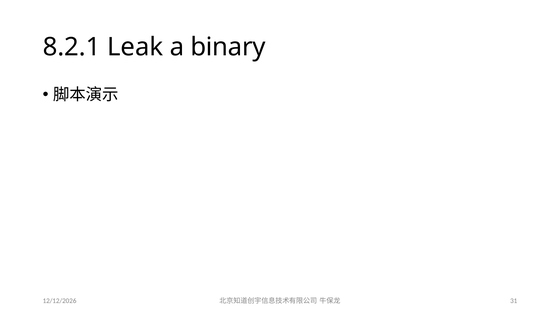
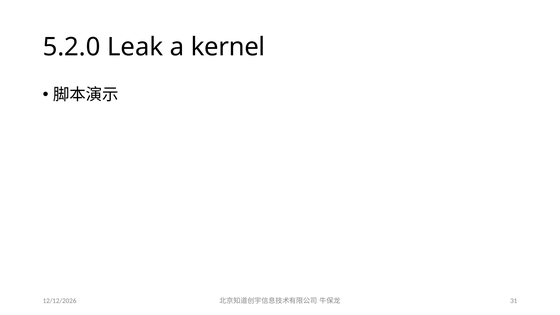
8.2.1: 8.2.1 -> 5.2.0
binary: binary -> kernel
